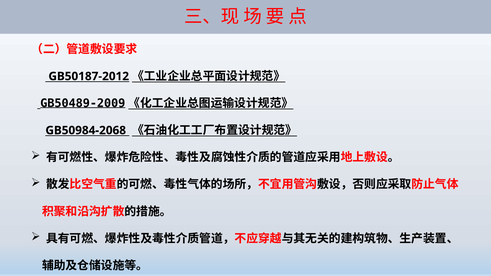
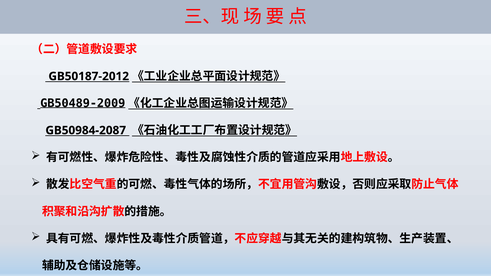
GB50984-2068: GB50984-2068 -> GB50984-2087
